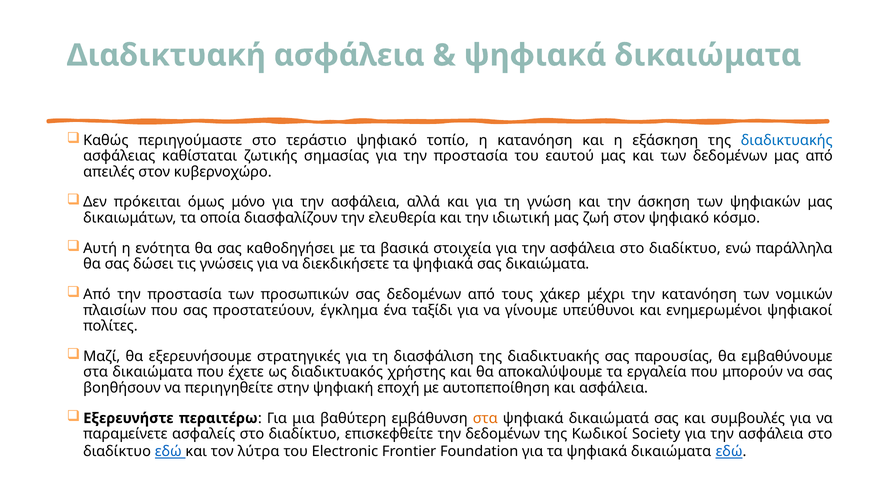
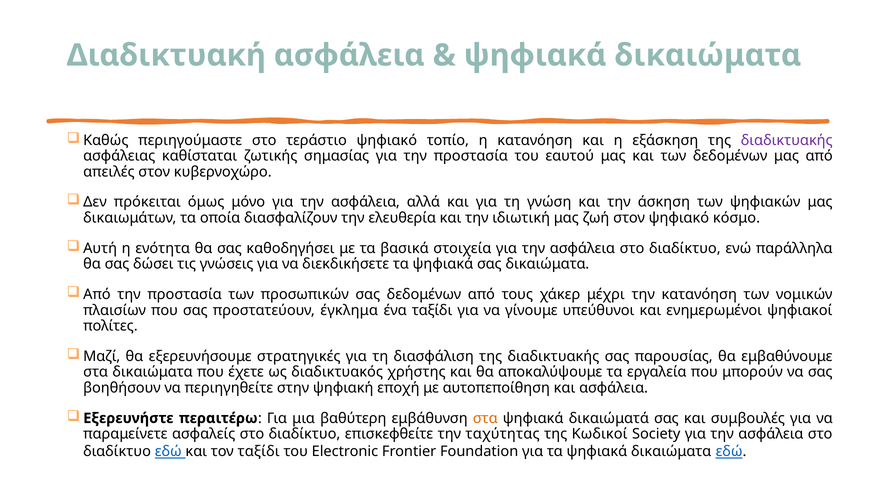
διαδικτυακής at (787, 140) colour: blue -> purple
την δεδομένων: δεδομένων -> ταχύτητας
τον λύτρα: λύτρα -> ταξίδι
